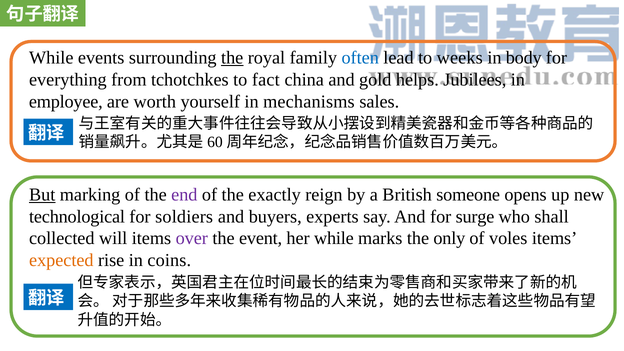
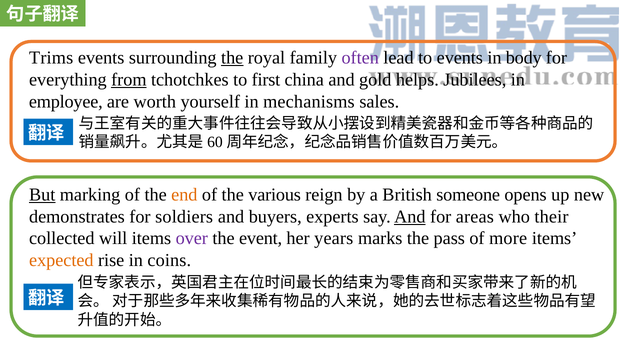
While at (51, 58): While -> Trims
often colour: blue -> purple
to weeks: weeks -> events
from underline: none -> present
fact: fact -> first
end colour: purple -> orange
exactly: exactly -> various
technological: technological -> demonstrates
And at (410, 217) underline: none -> present
surge: surge -> areas
shall: shall -> their
her while: while -> years
only: only -> pass
voles: voles -> more
